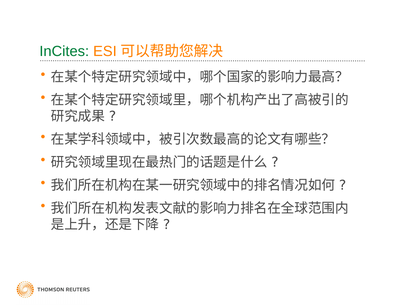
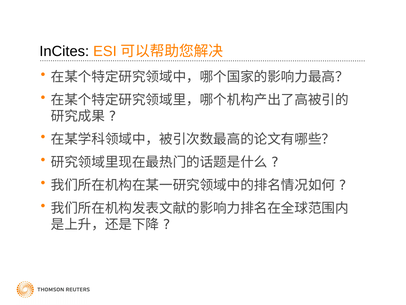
InCites colour: green -> black
